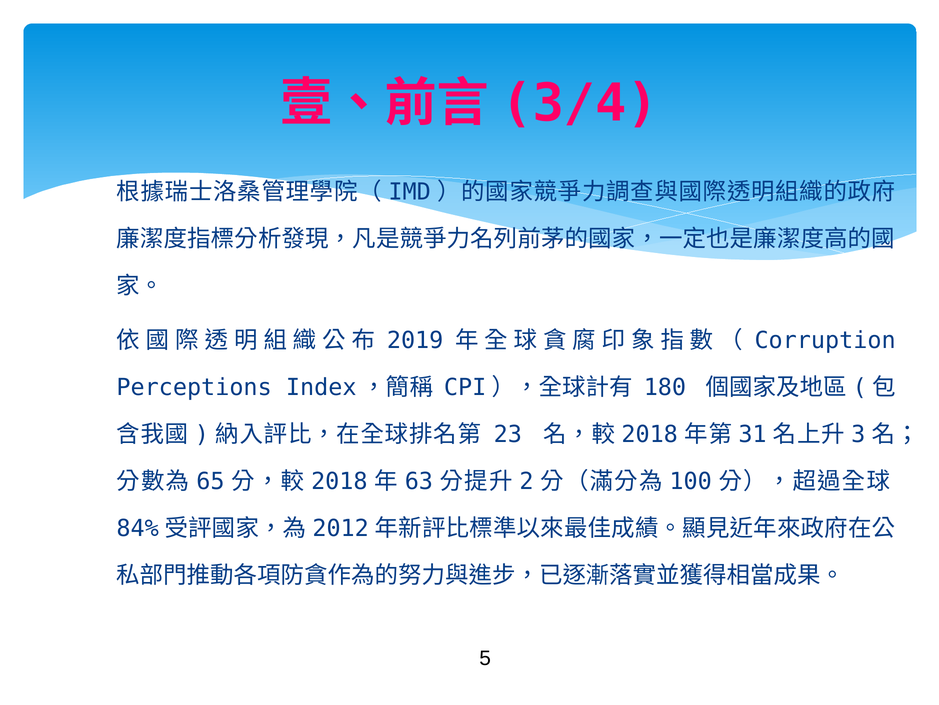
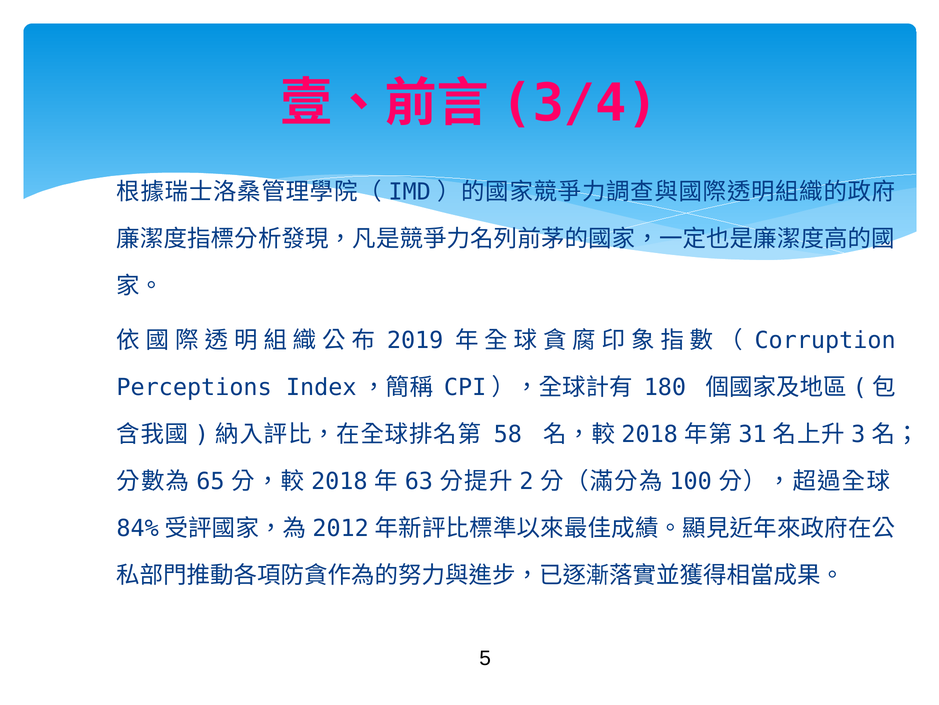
23: 23 -> 58
